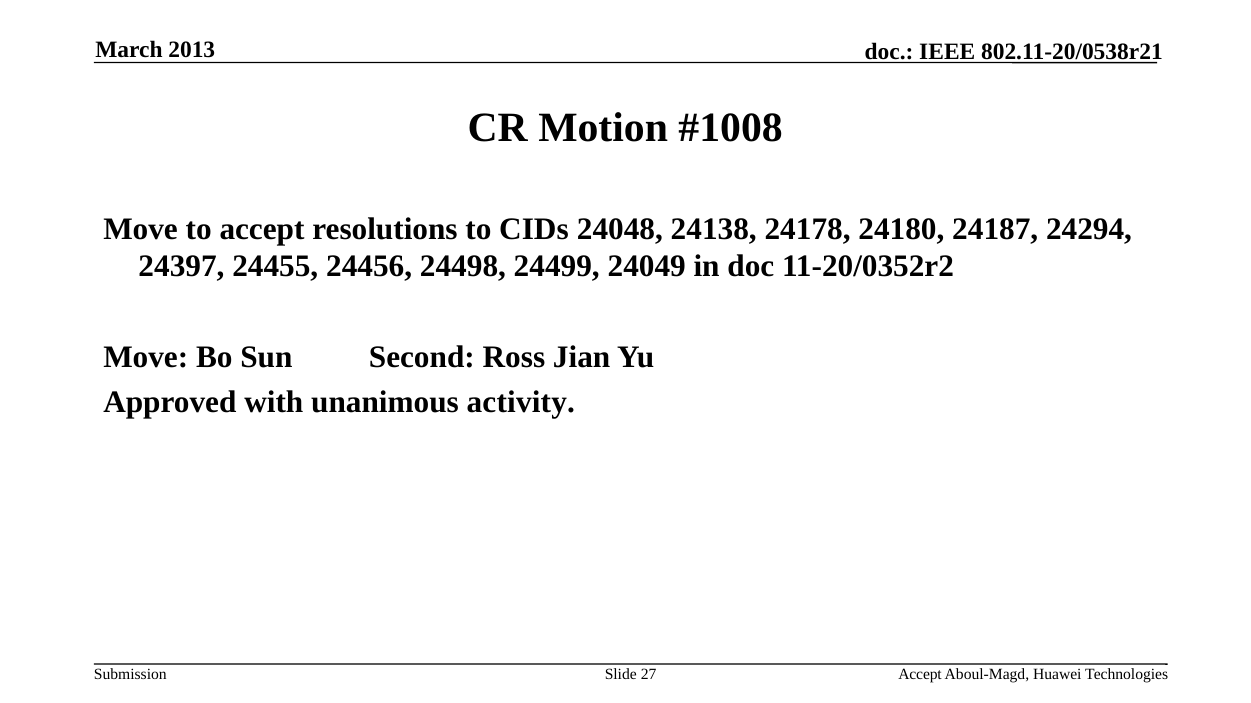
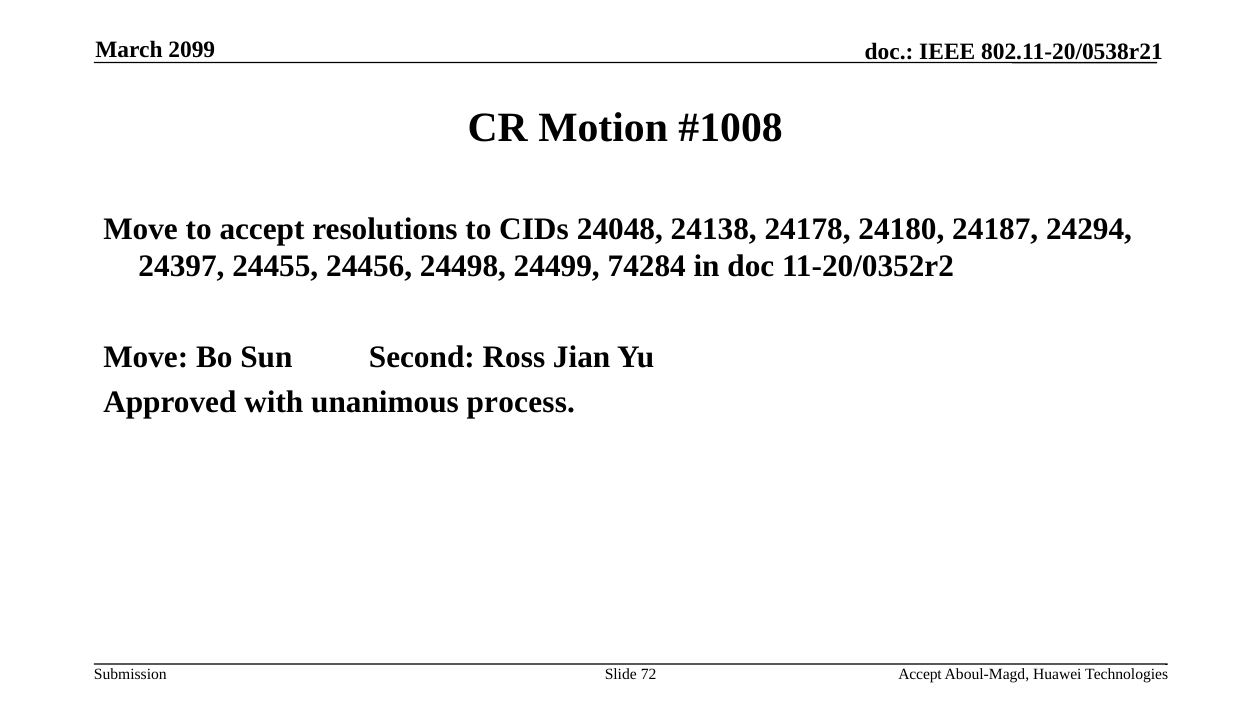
2013: 2013 -> 2099
24049: 24049 -> 74284
activity: activity -> process
27: 27 -> 72
